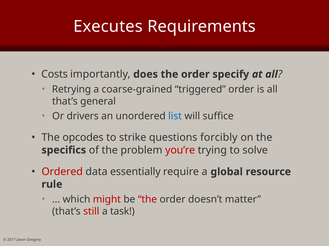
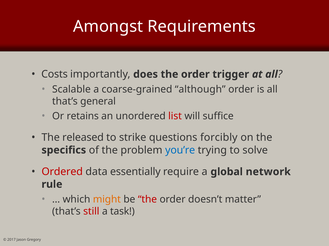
Executes: Executes -> Amongst
specify: specify -> trigger
Retrying: Retrying -> Scalable
triggered: triggered -> although
drivers: drivers -> retains
list colour: blue -> red
opcodes: opcodes -> released
you’re colour: red -> blue
resource: resource -> network
might colour: red -> orange
